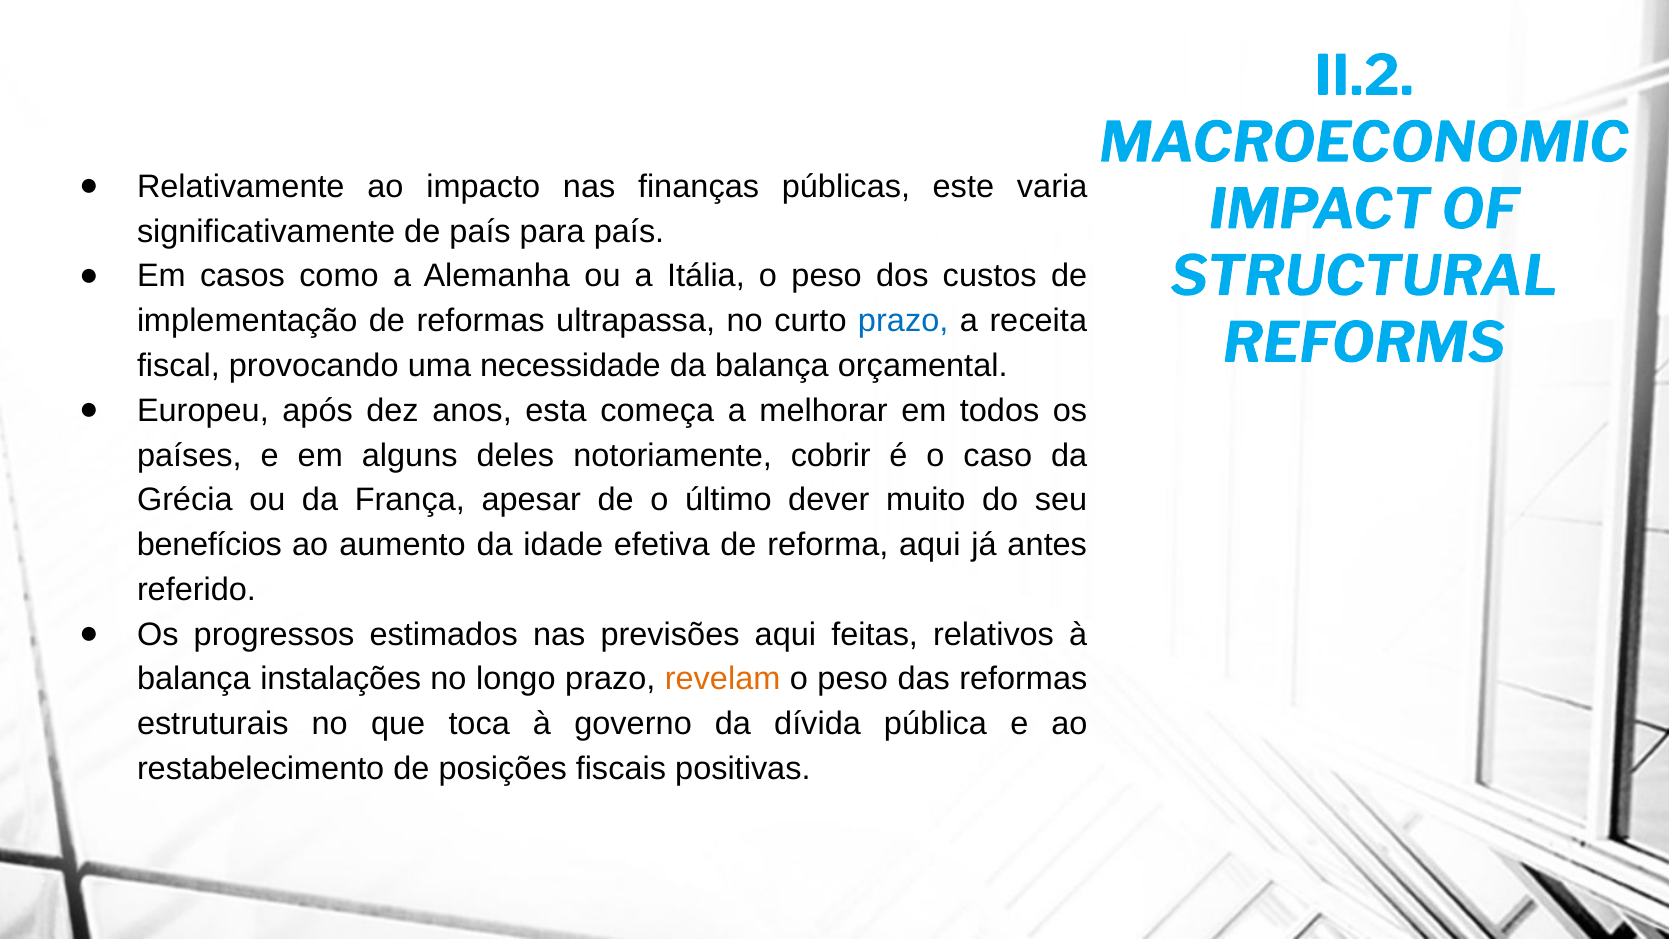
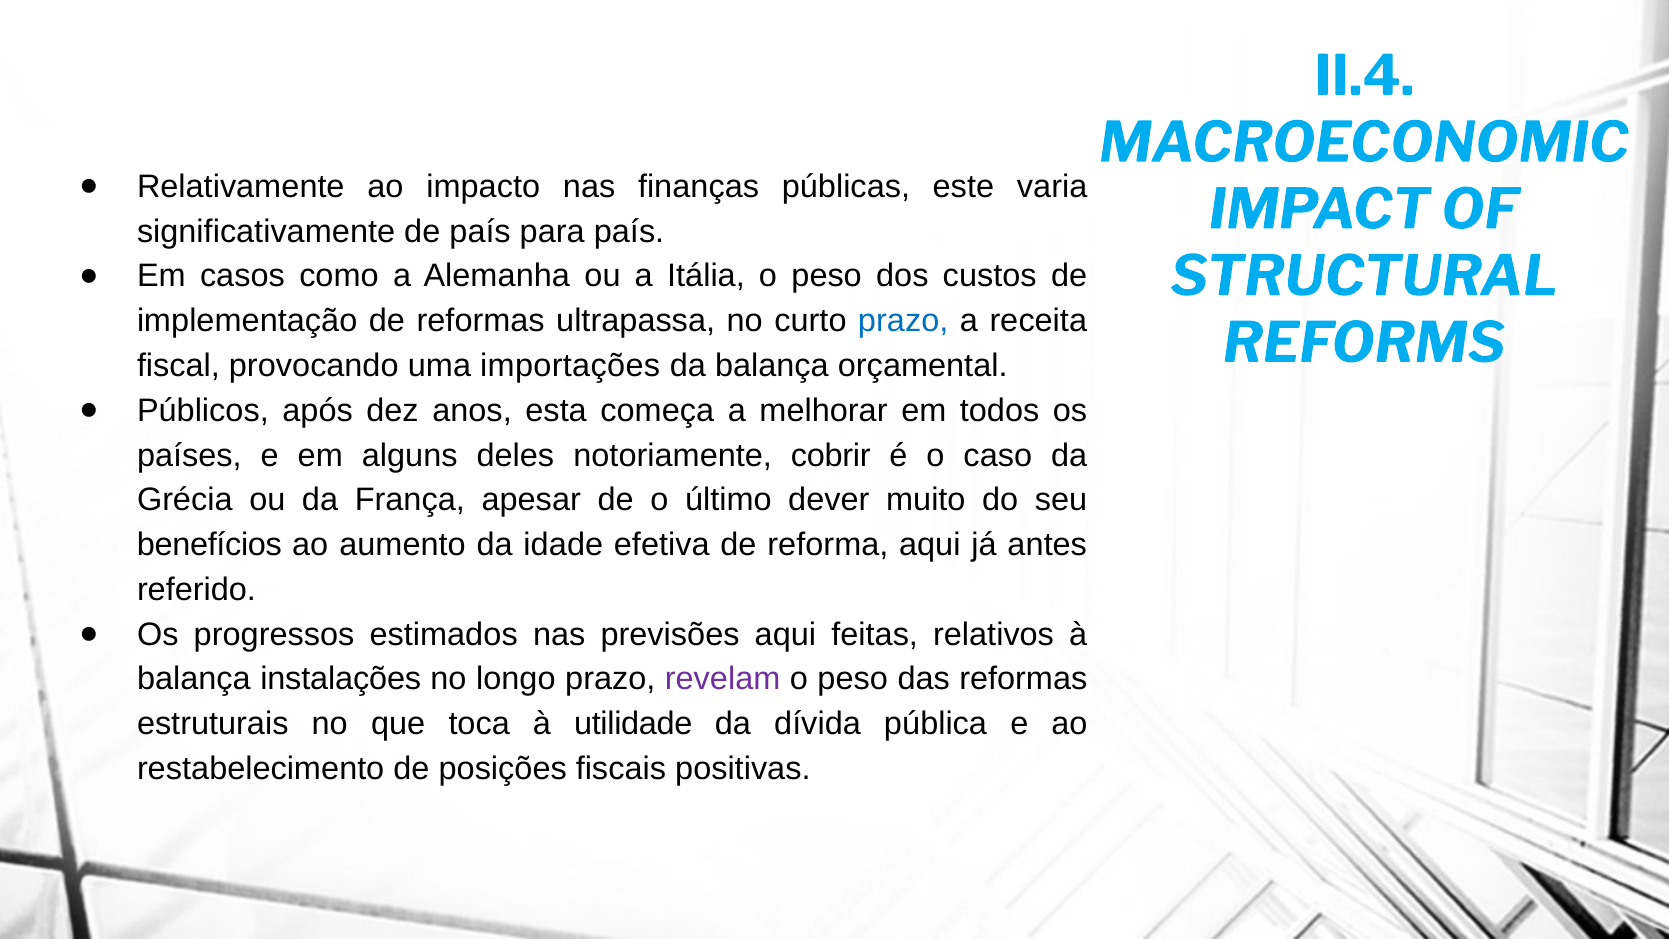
II.2: II.2 -> II.4
necessidade: necessidade -> importações
Europeu: Europeu -> Públicos
revelam colour: orange -> purple
governo: governo -> utilidade
